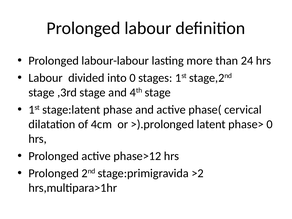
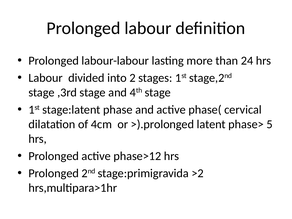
into 0: 0 -> 2
phase> 0: 0 -> 5
